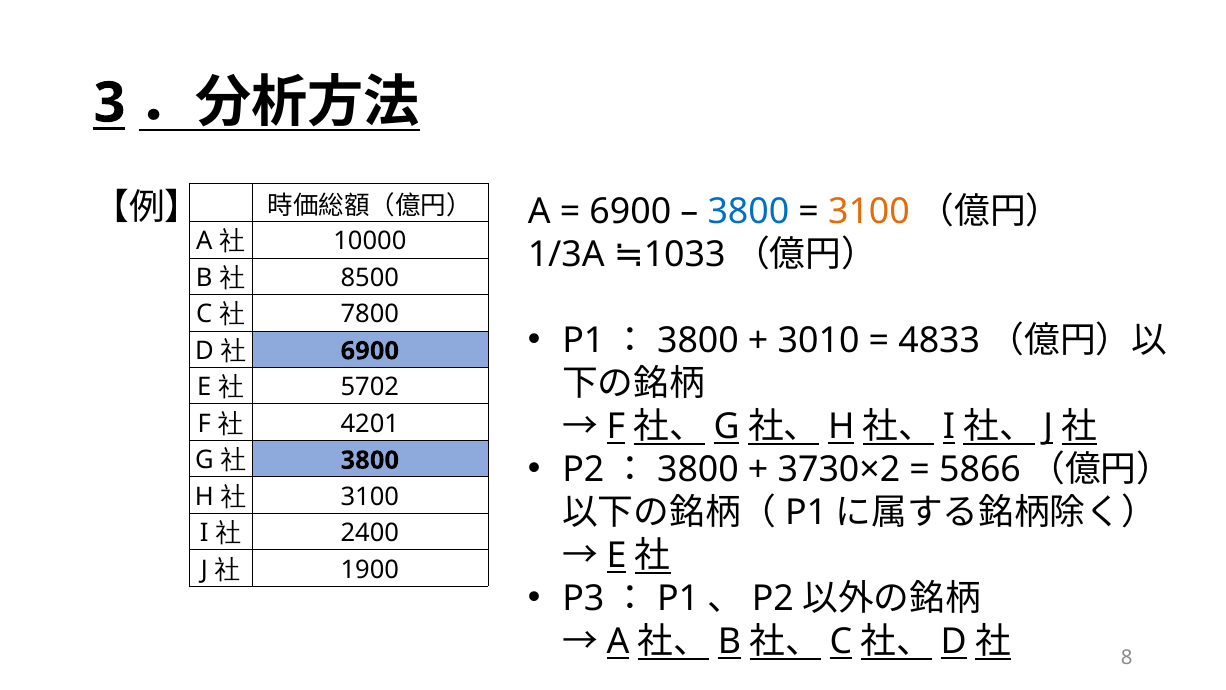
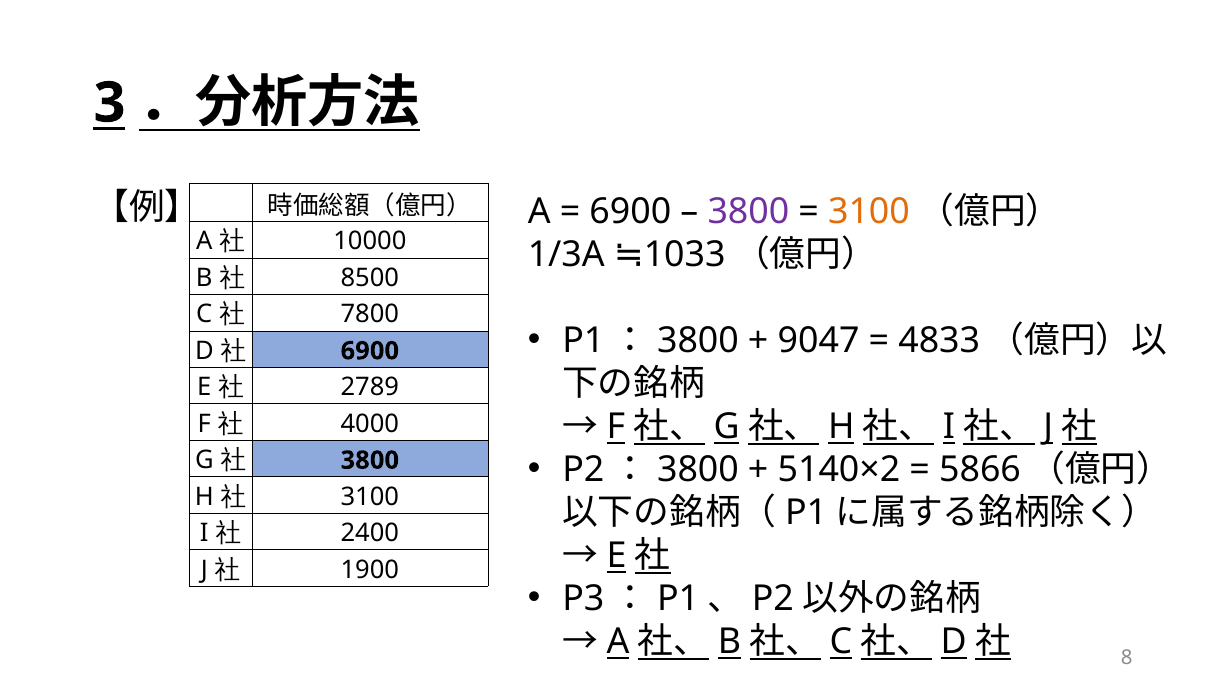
3800 at (748, 212) colour: blue -> purple
3010: 3010 -> 9047
5702: 5702 -> 2789
4201: 4201 -> 4000
3730×2: 3730×2 -> 5140×2
